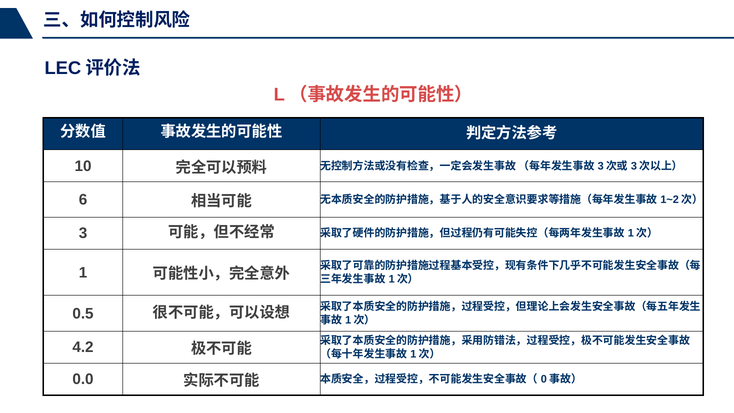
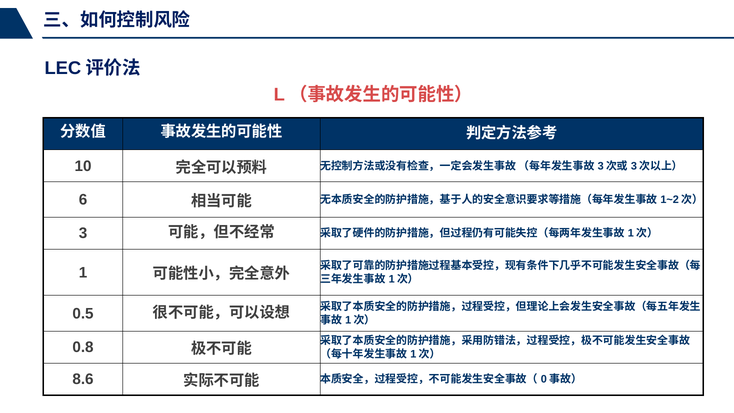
4.2: 4.2 -> 0.8
0.0: 0.0 -> 8.6
